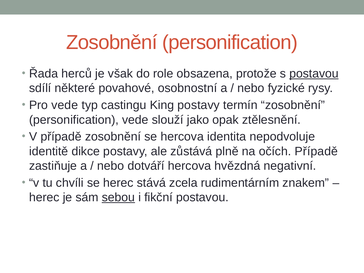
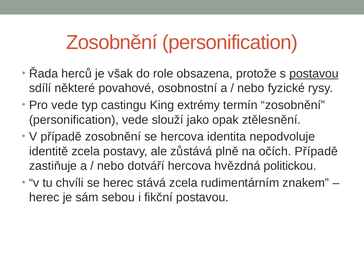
King postavy: postavy -> extrémy
identitě dikce: dikce -> zcela
negativní: negativní -> politickou
sebou underline: present -> none
